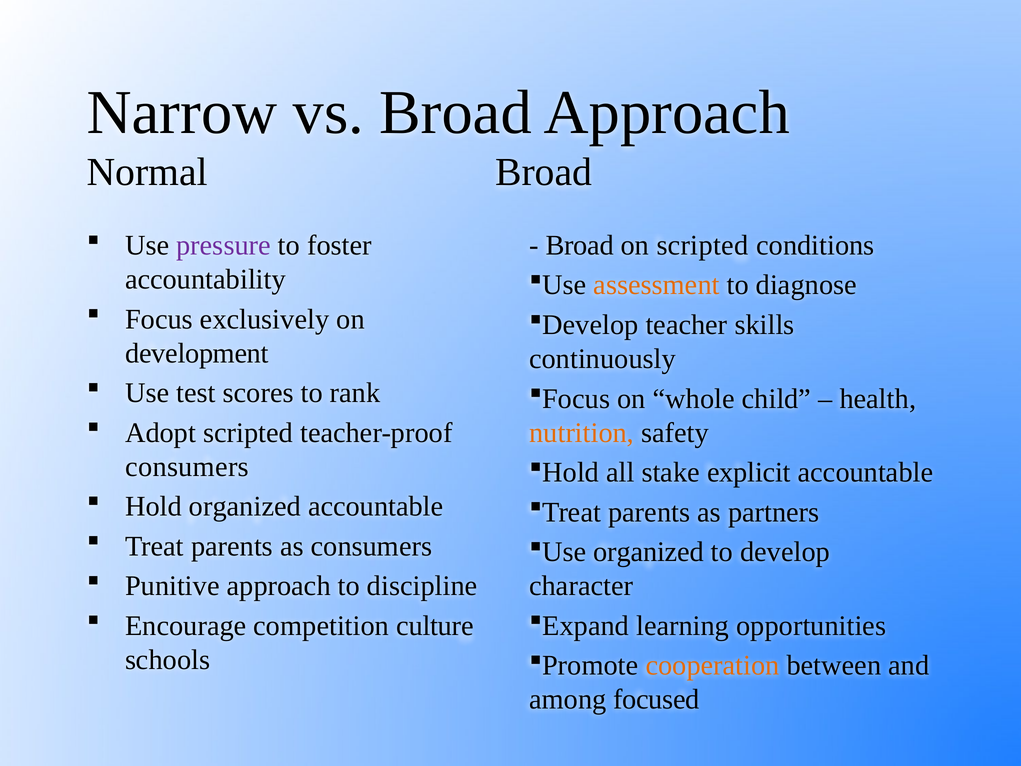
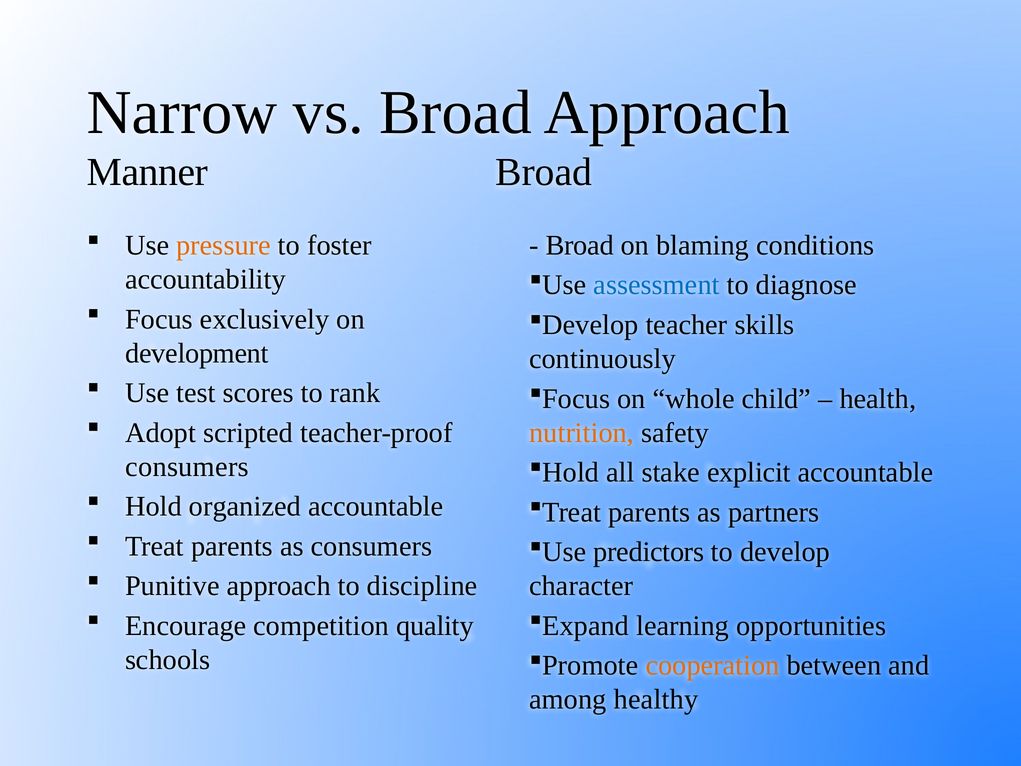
Normal: Normal -> Manner
pressure colour: purple -> orange
on scripted: scripted -> blaming
assessment colour: orange -> blue
organized at (649, 552): organized -> predictors
culture: culture -> quality
focused: focused -> healthy
